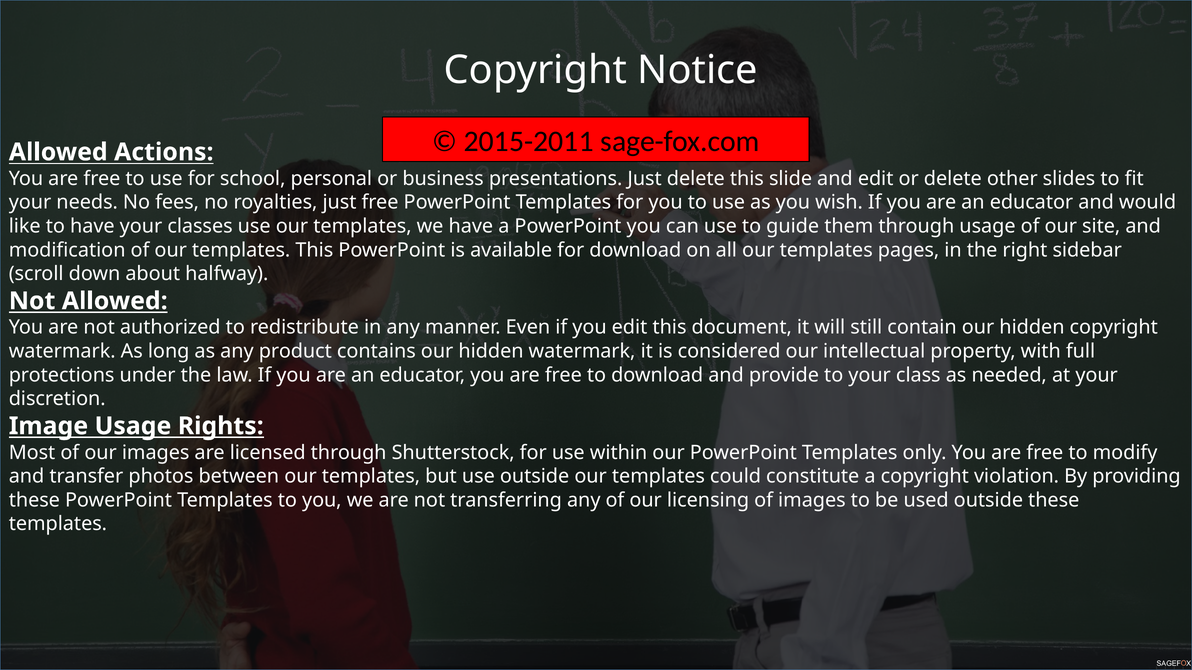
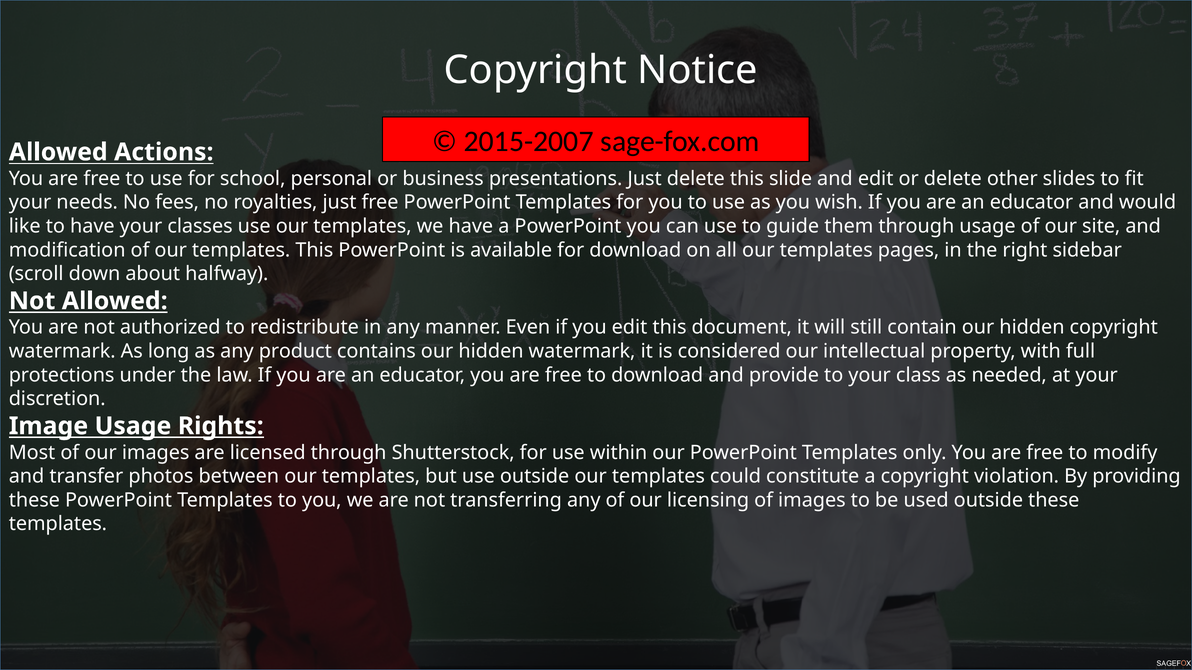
2015-2011: 2015-2011 -> 2015-2007
